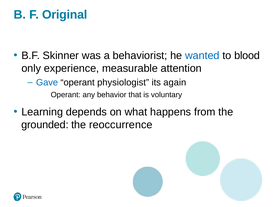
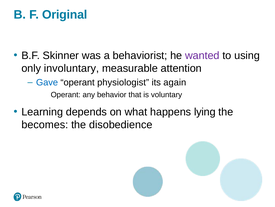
wanted colour: blue -> purple
blood: blood -> using
experience: experience -> involuntary
from: from -> lying
grounded: grounded -> becomes
reoccurrence: reoccurrence -> disobedience
